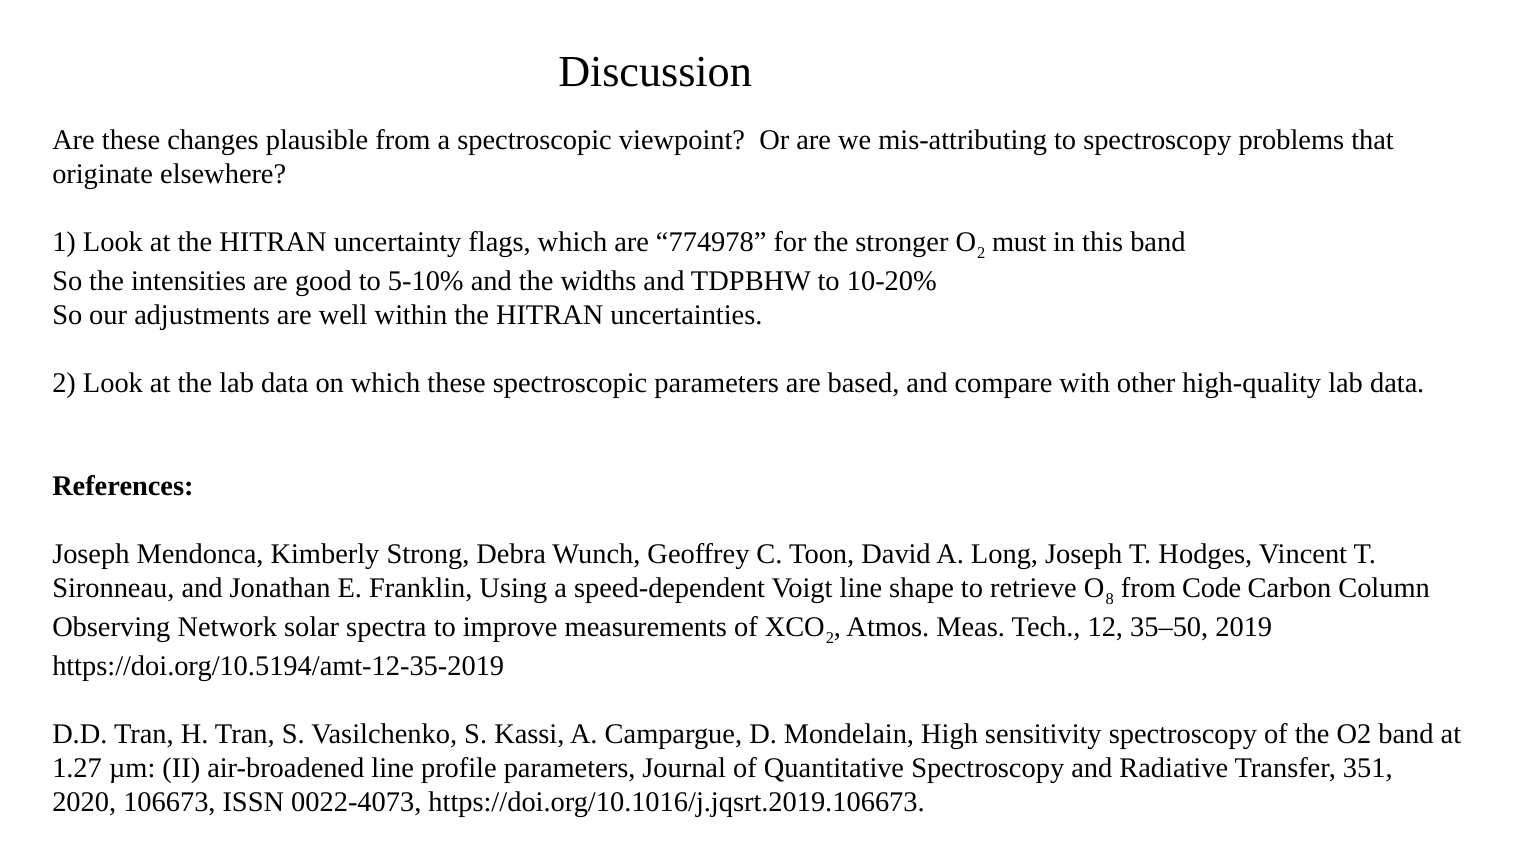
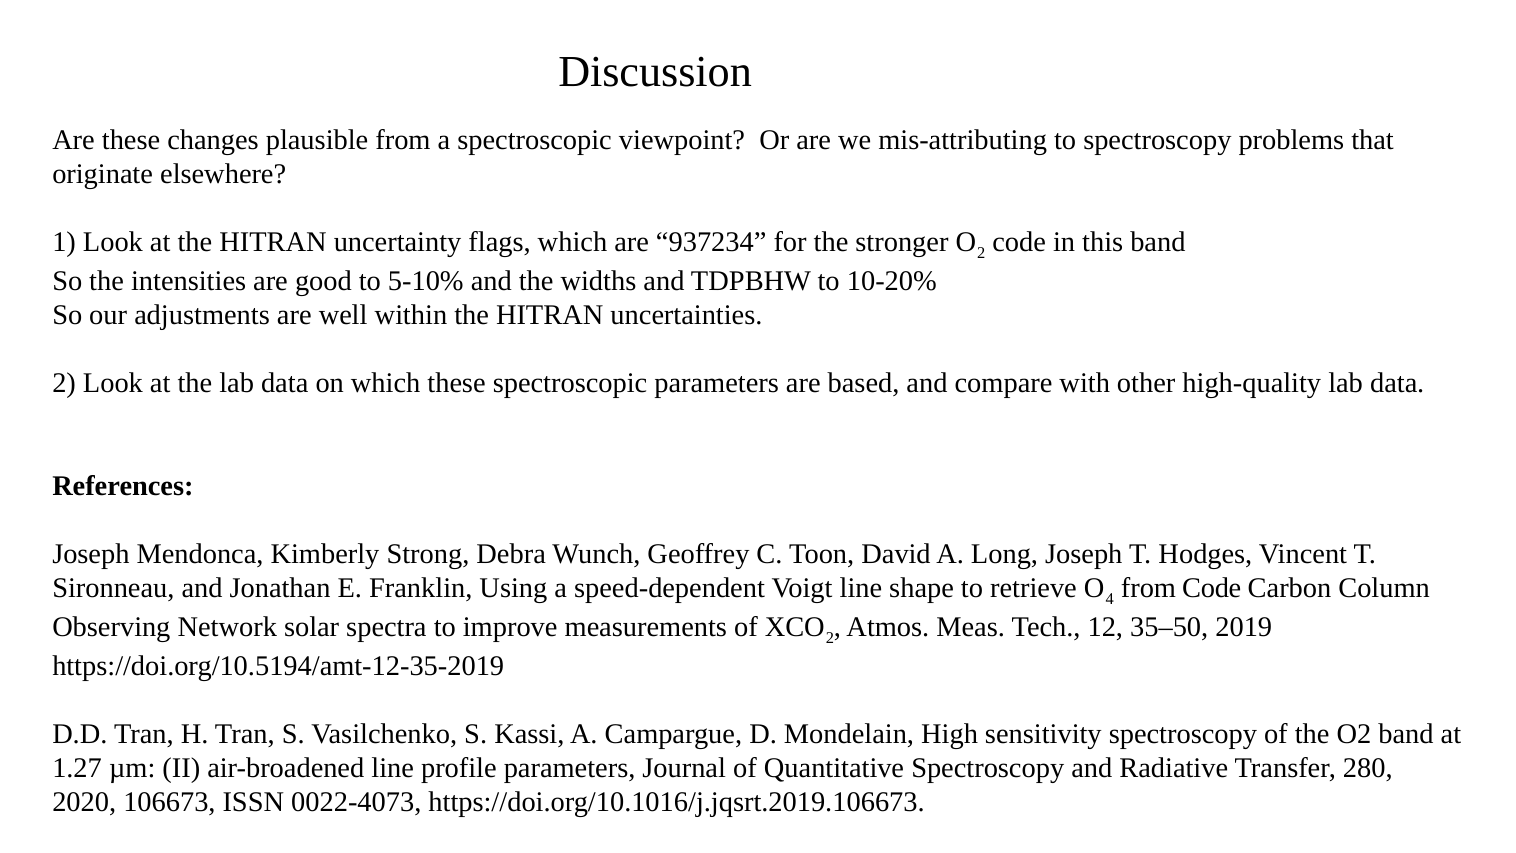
774978: 774978 -> 937234
2 must: must -> code
8: 8 -> 4
351: 351 -> 280
